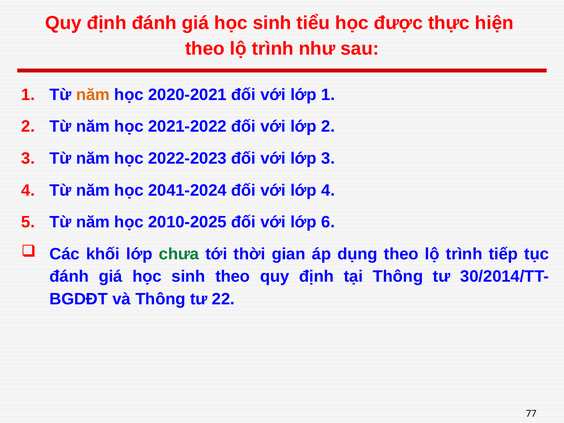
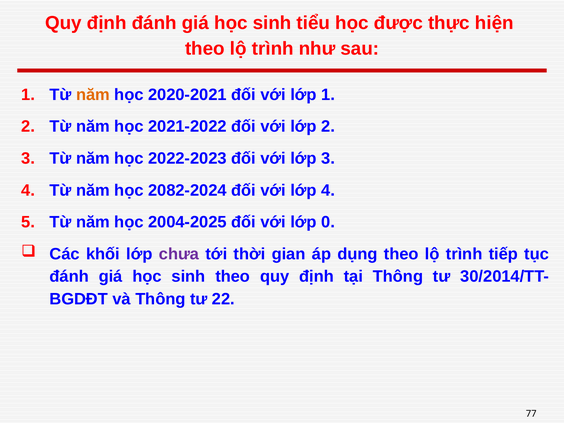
2041-2024: 2041-2024 -> 2082-2024
2010-2025: 2010-2025 -> 2004-2025
6: 6 -> 0
chưa colour: green -> purple
